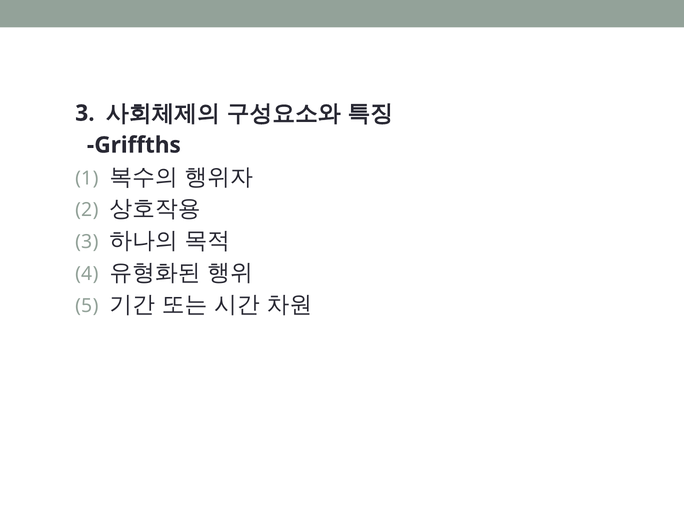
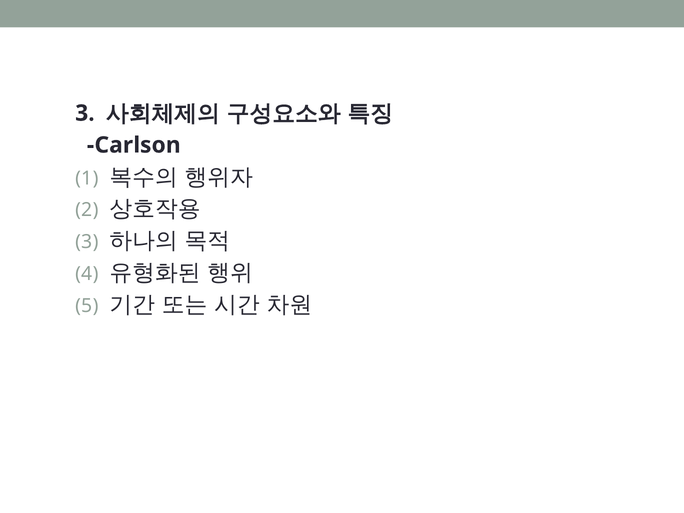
Griffths: Griffths -> Carlson
